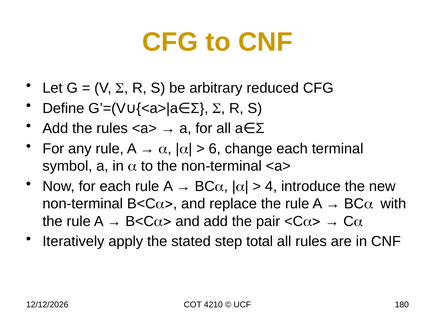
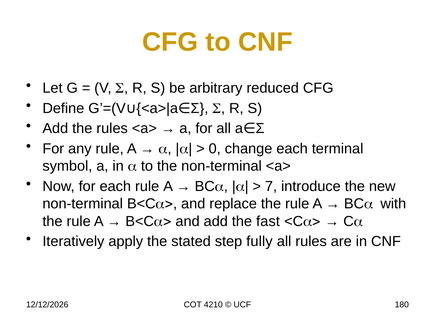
6: 6 -> 0
4: 4 -> 7
pair: pair -> fast
total: total -> fully
